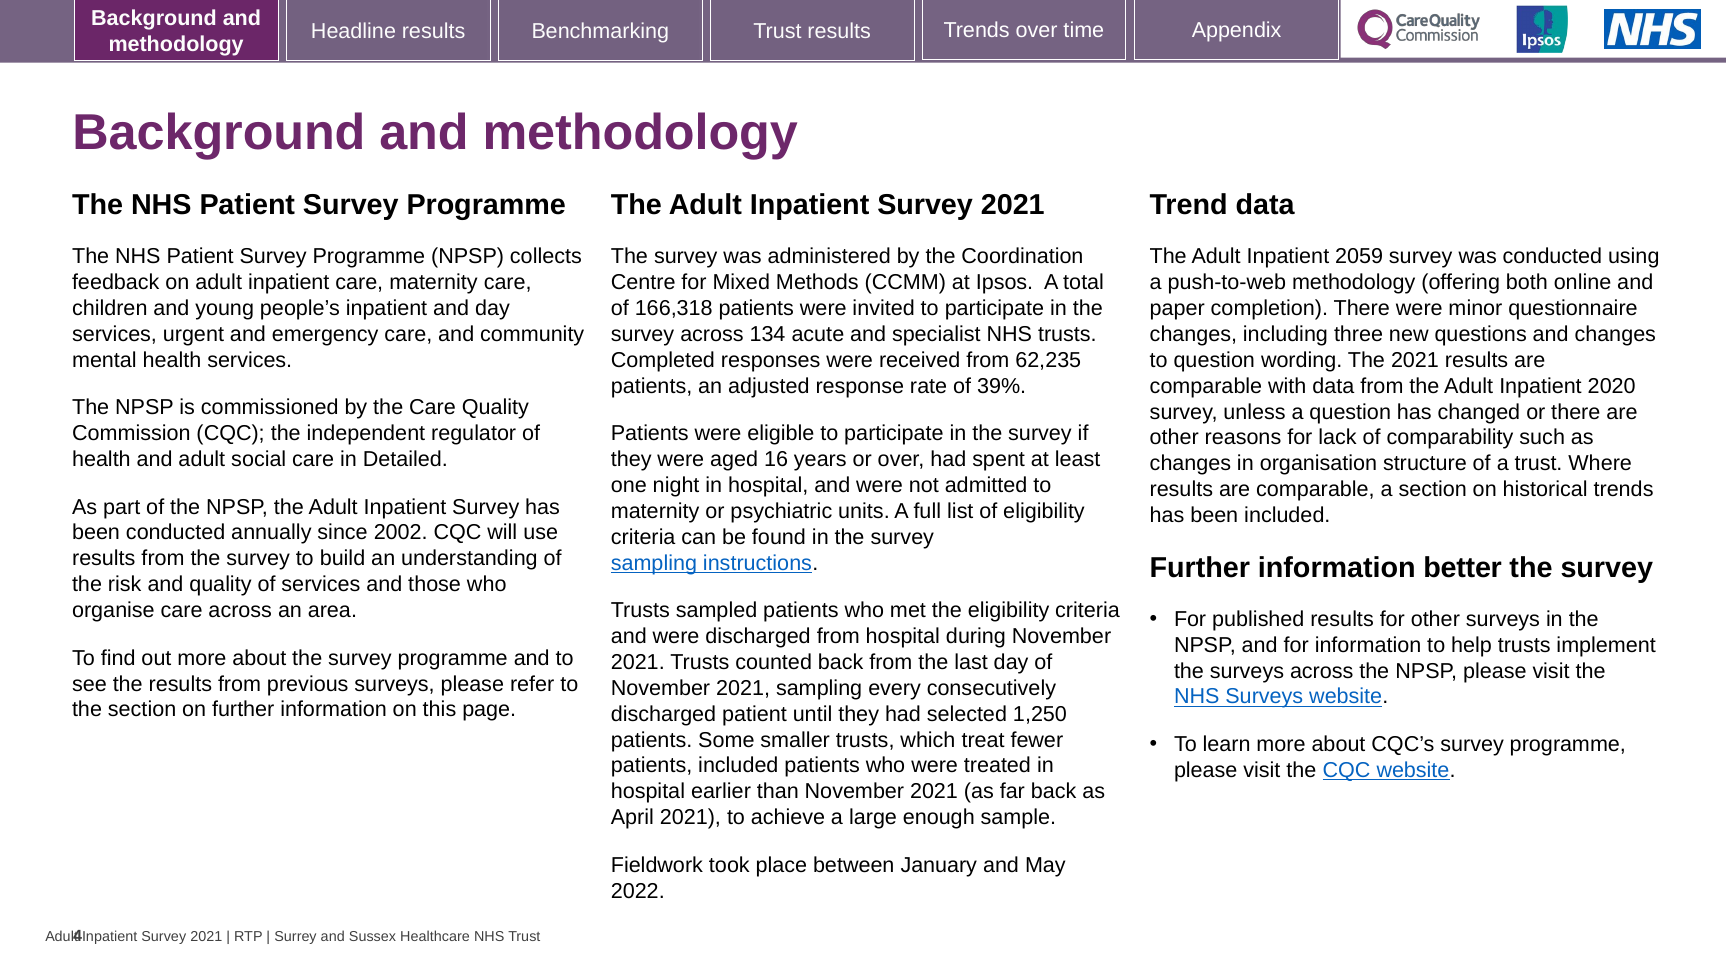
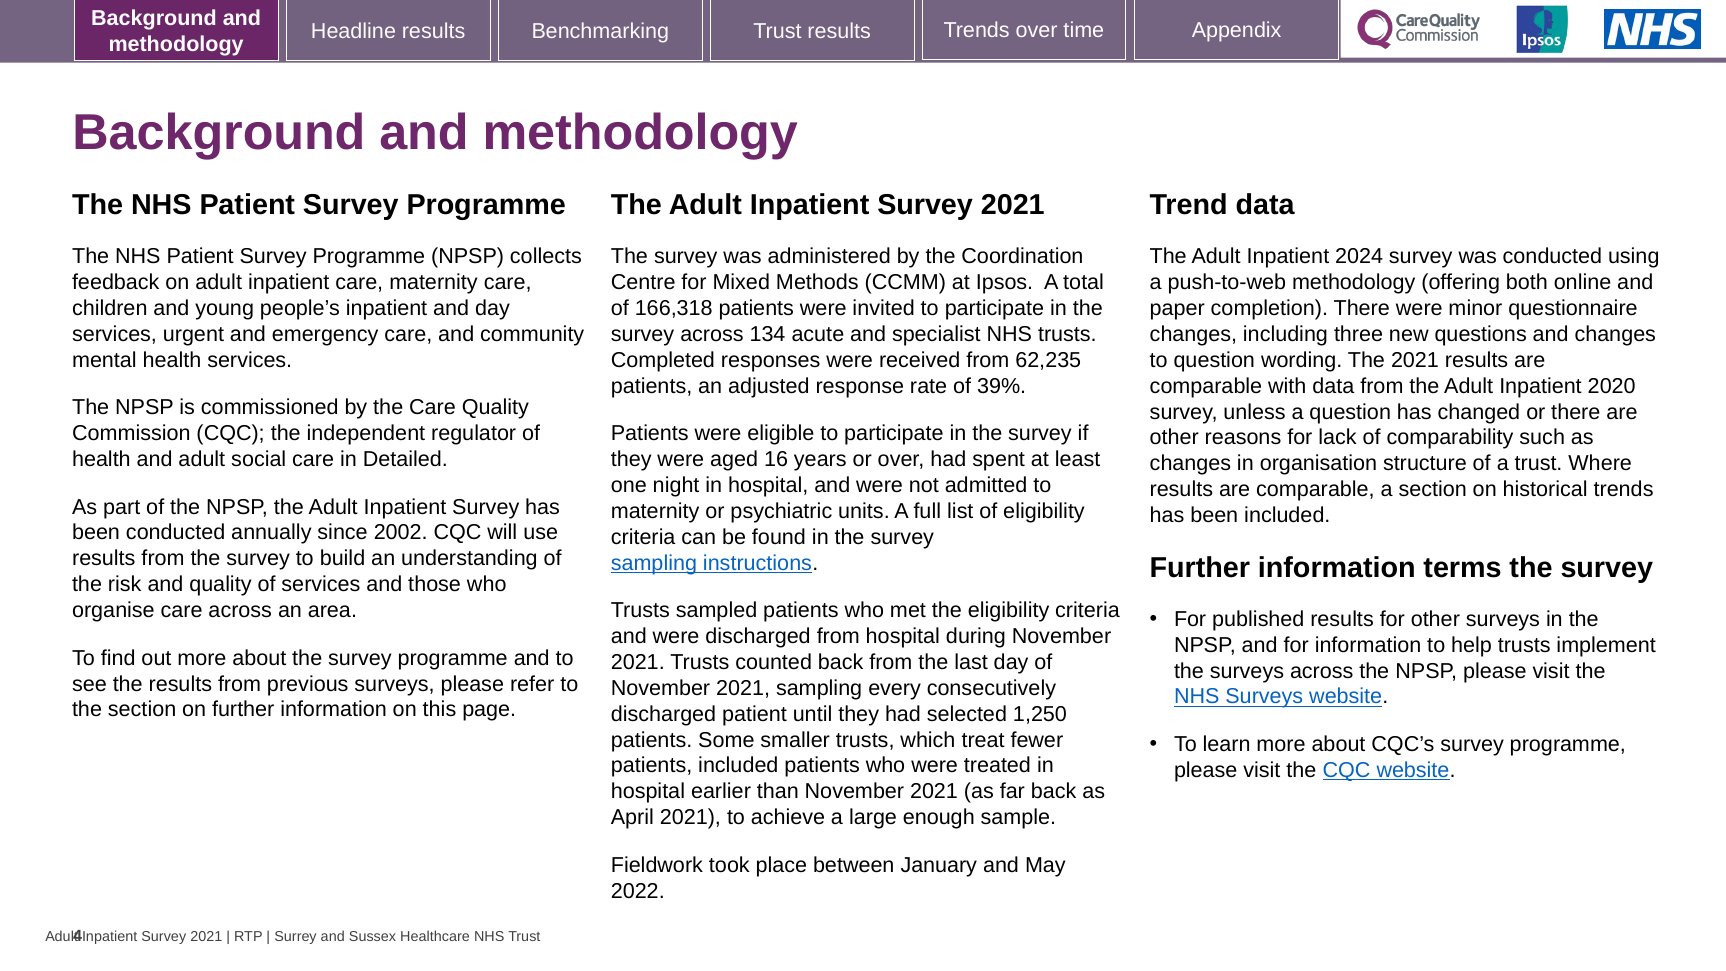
2059: 2059 -> 2024
better: better -> terms
